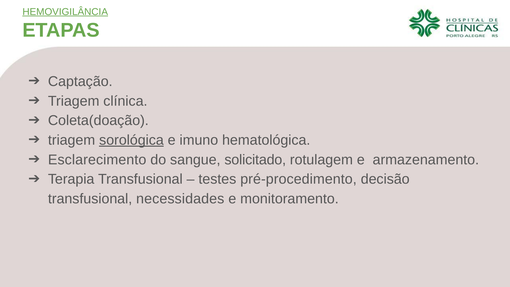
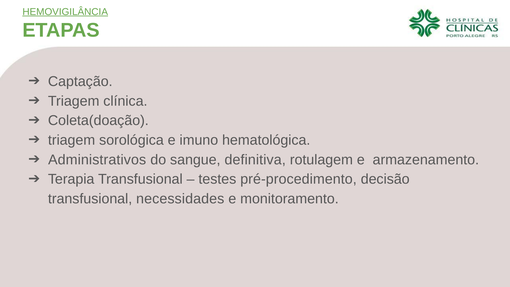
sorológica underline: present -> none
Esclarecimento: Esclarecimento -> Administrativos
solicitado: solicitado -> definitiva
